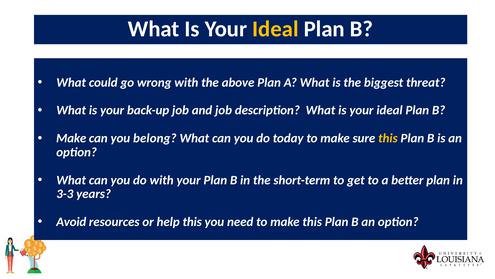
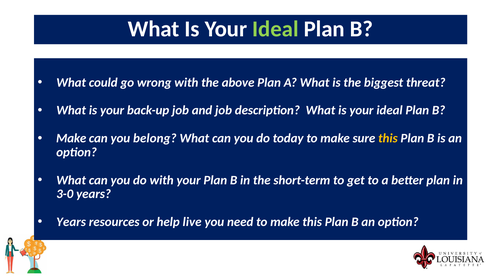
Ideal at (275, 29) colour: yellow -> light green
3-3: 3-3 -> 3-0
Avoid at (71, 221): Avoid -> Years
help this: this -> live
